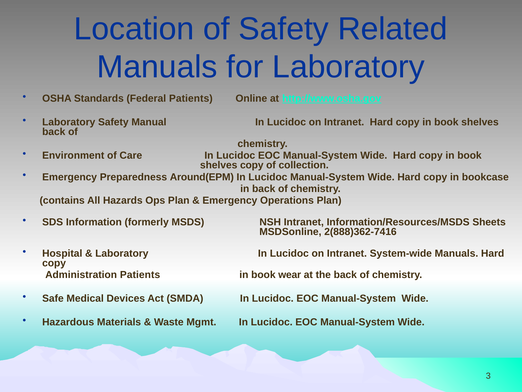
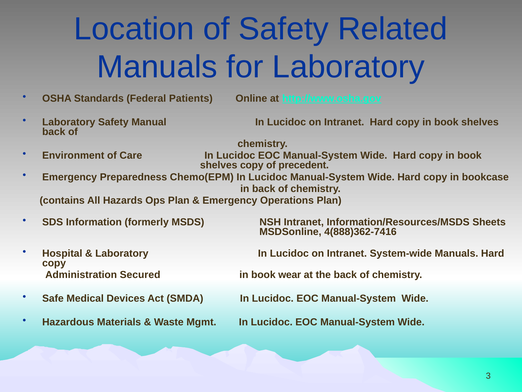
collection: collection -> precedent
Around(EPM: Around(EPM -> Chemo(EPM
2(888)362-7416: 2(888)362-7416 -> 4(888)362-7416
Administration Patients: Patients -> Secured
